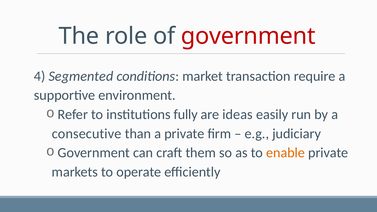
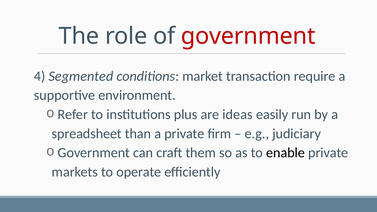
fully: fully -> plus
consecutive: consecutive -> spreadsheet
enable colour: orange -> black
